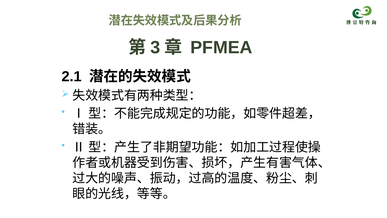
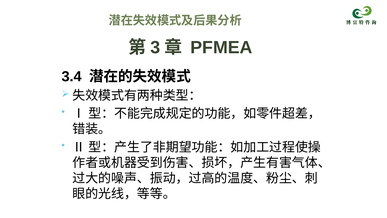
2.1: 2.1 -> 3.4
